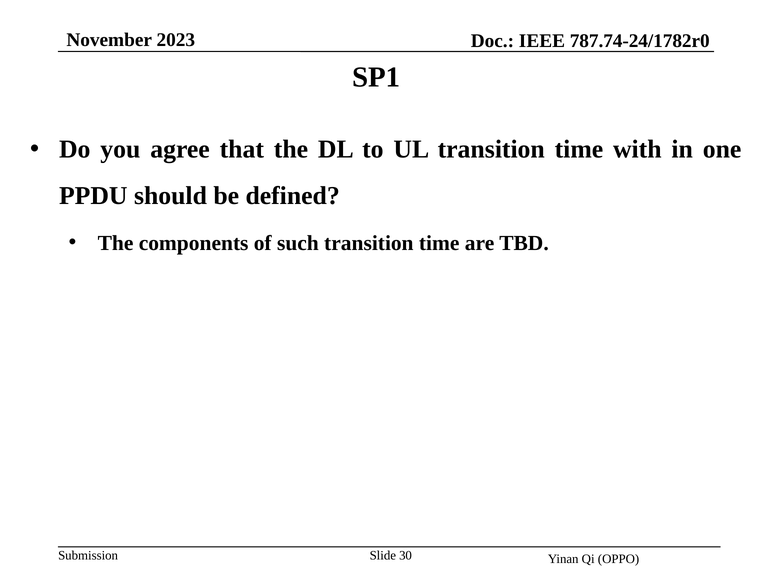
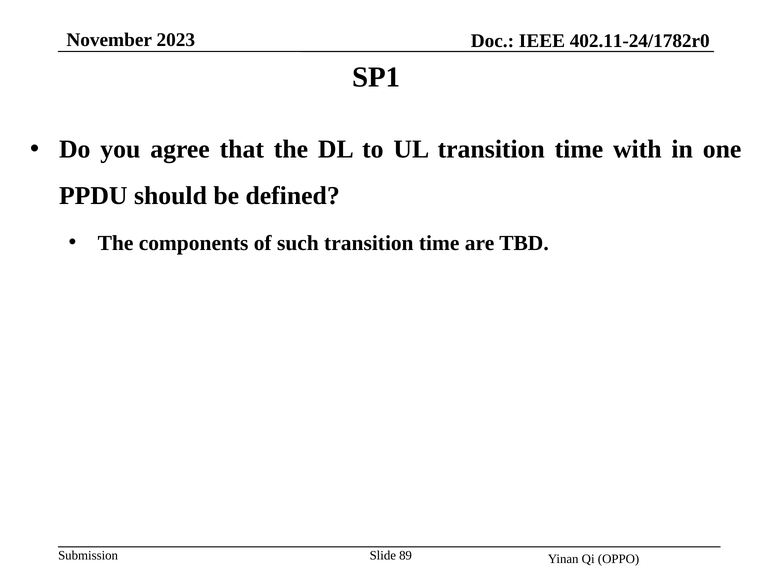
787.74-24/1782r0: 787.74-24/1782r0 -> 402.11-24/1782r0
30: 30 -> 89
